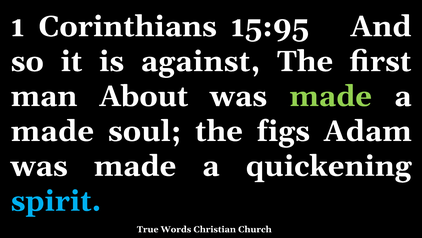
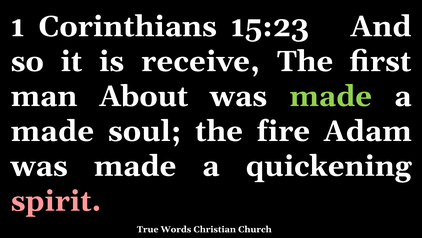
15:95: 15:95 -> 15:23
against: against -> receive
figs: figs -> fire
spirit colour: light blue -> pink
